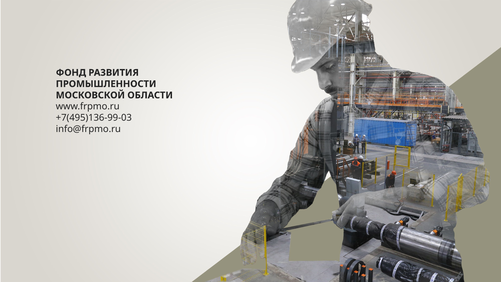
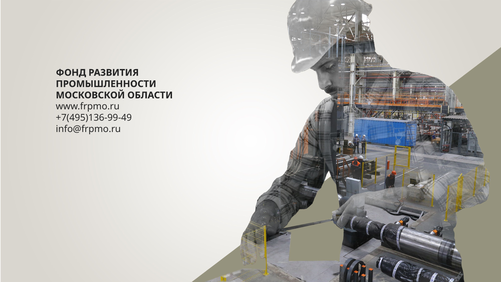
+7(495)136-99-03: +7(495)136-99-03 -> +7(495)136-99-49
